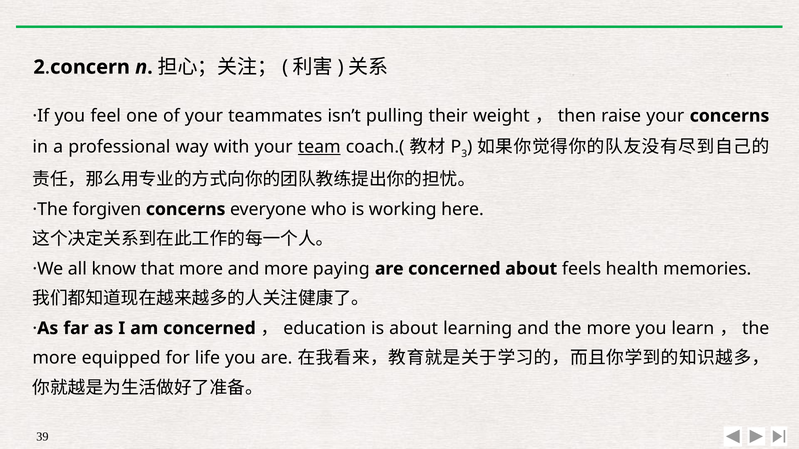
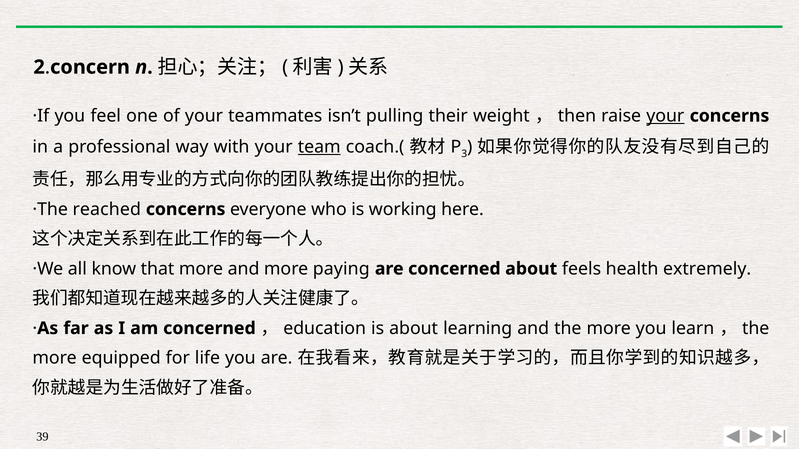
your at (665, 116) underline: none -> present
forgiven: forgiven -> reached
memories: memories -> extremely
